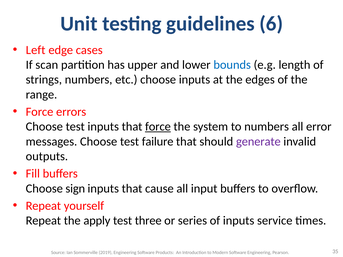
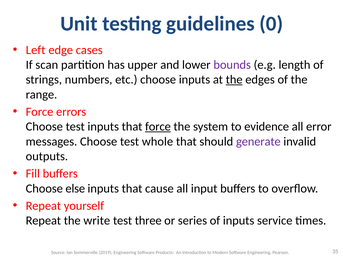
6: 6 -> 0
bounds colour: blue -> purple
the at (234, 80) underline: none -> present
to numbers: numbers -> evidence
failure: failure -> whole
sign: sign -> else
apply: apply -> write
